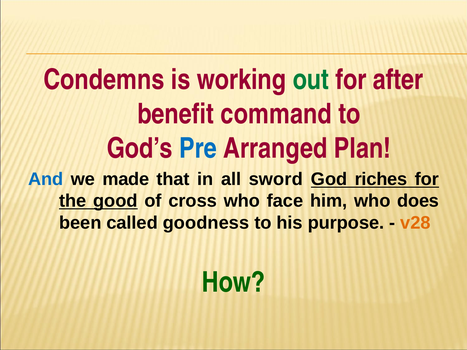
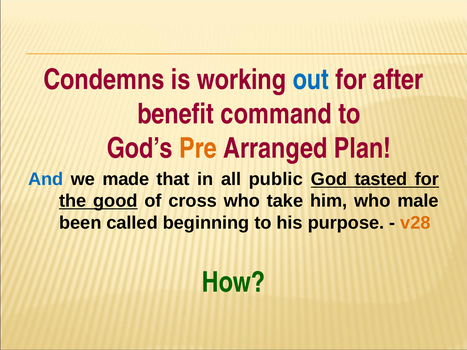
out colour: green -> blue
Pre colour: blue -> orange
sword: sword -> public
riches: riches -> tasted
face: face -> take
does: does -> male
goodness: goodness -> beginning
